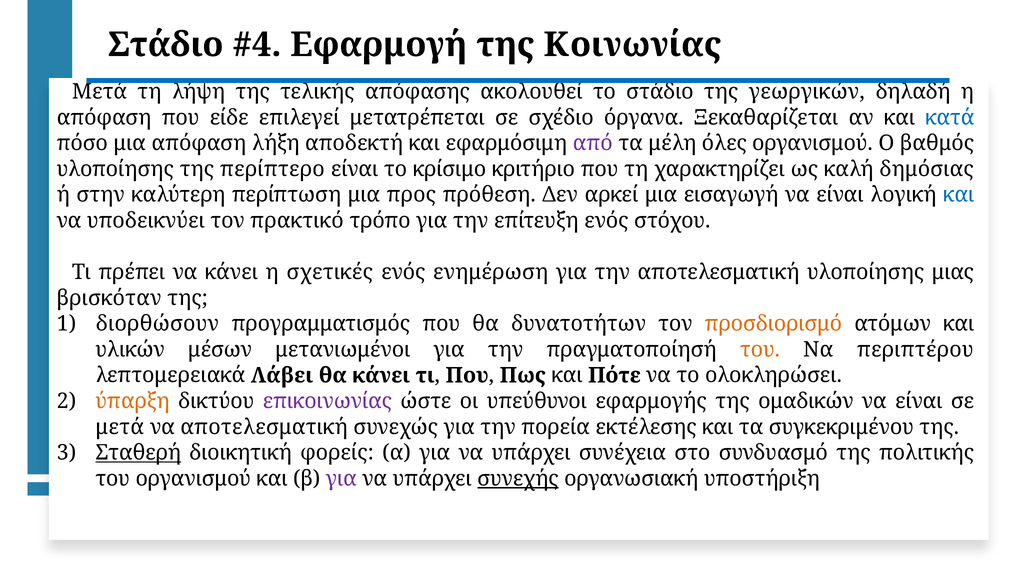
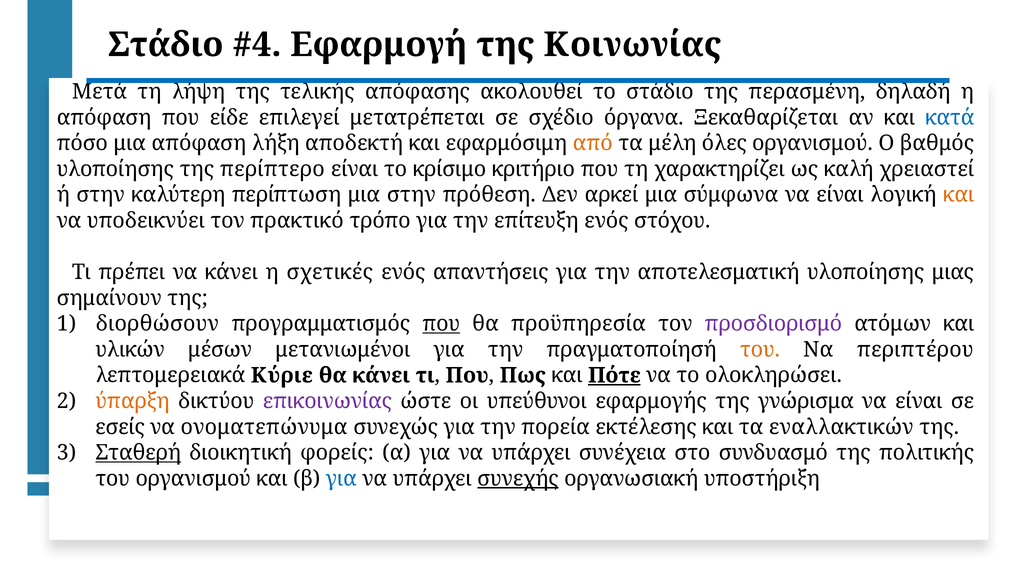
γεωργικών: γεωργικών -> περασμένη
από colour: purple -> orange
δημόσιας: δημόσιας -> χρειαστεί
μια προς: προς -> στην
εισαγωγή: εισαγωγή -> σύμφωνα
και at (959, 195) colour: blue -> orange
ενημέρωση: ενημέρωση -> απαντήσεις
βρισκόταν: βρισκόταν -> σημαίνουν
που at (441, 324) underline: none -> present
δυνατοτήτων: δυνατοτήτων -> προϋπηρεσία
προσδιορισμό colour: orange -> purple
Λάβει: Λάβει -> Κύριε
Πότε underline: none -> present
ομαδικών: ομαδικών -> γνώρισμα
μετά at (120, 427): μετά -> εσείς
να αποτελεσματική: αποτελεσματική -> ονοματεπώνυμα
συγκεκριμένου: συγκεκριμένου -> εναλλακτικών
για at (341, 478) colour: purple -> blue
